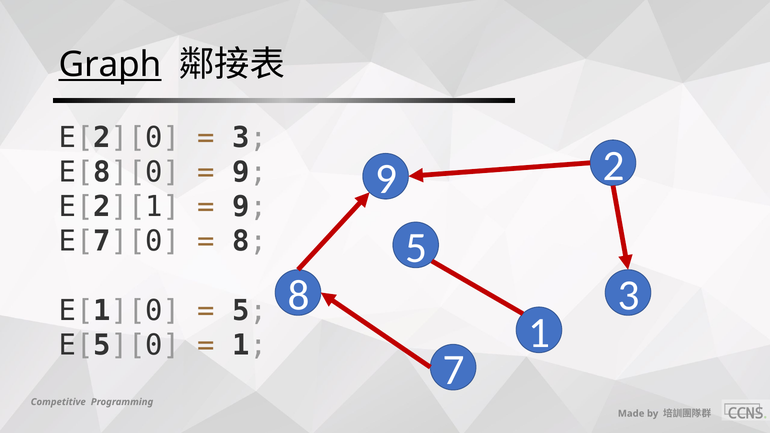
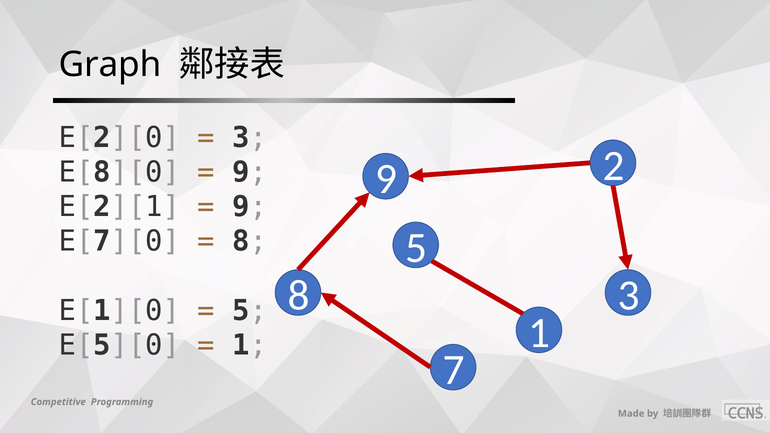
Graph underline: present -> none
